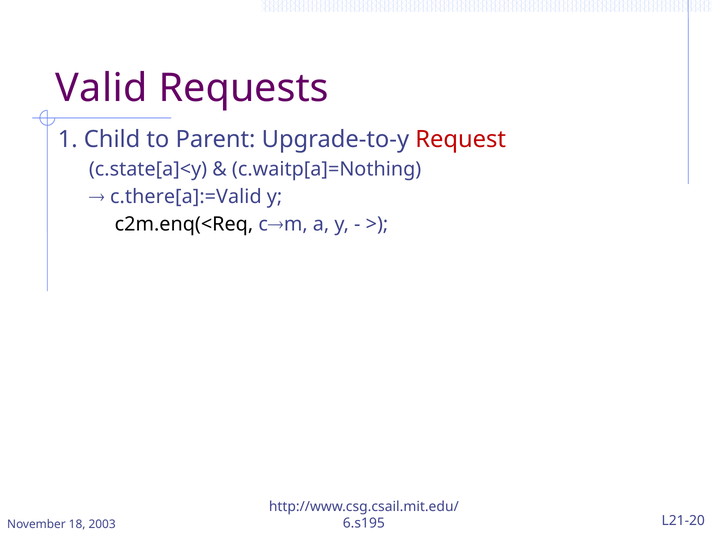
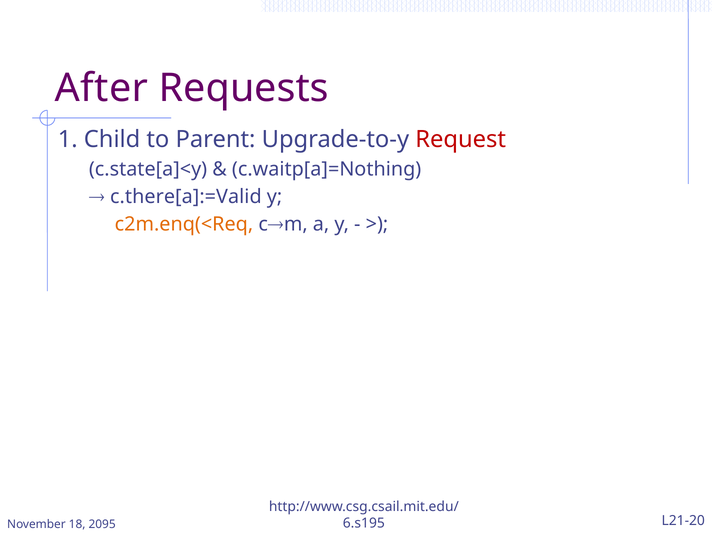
Valid: Valid -> After
c2m.enq(<Req colour: black -> orange
2003: 2003 -> 2095
